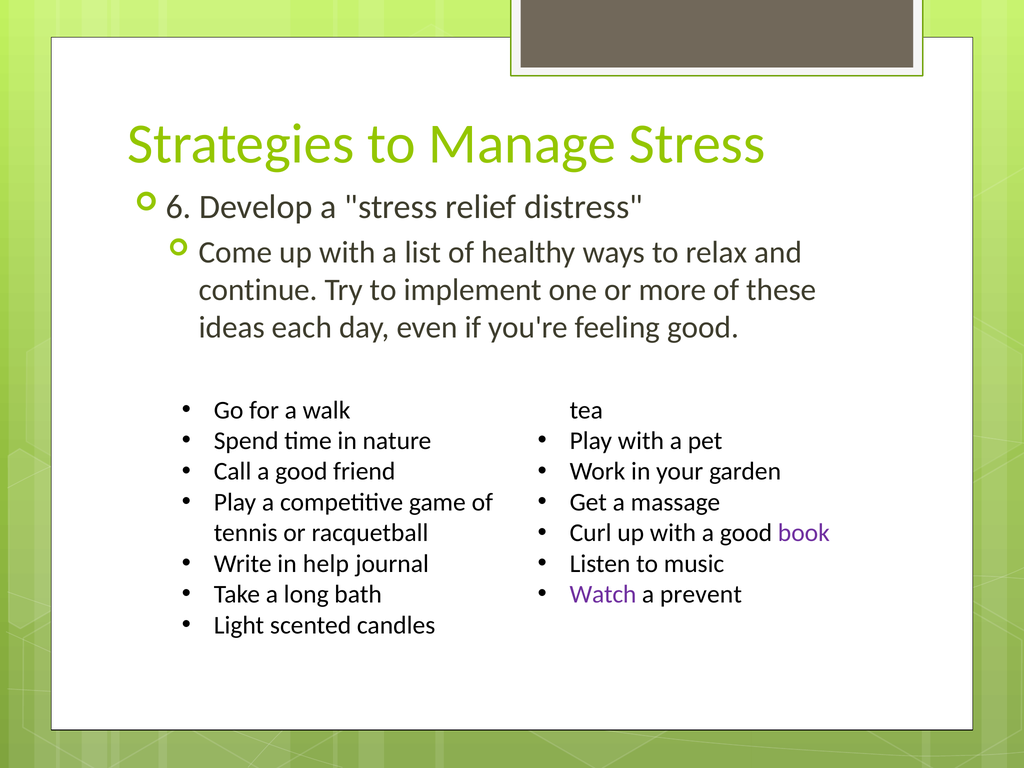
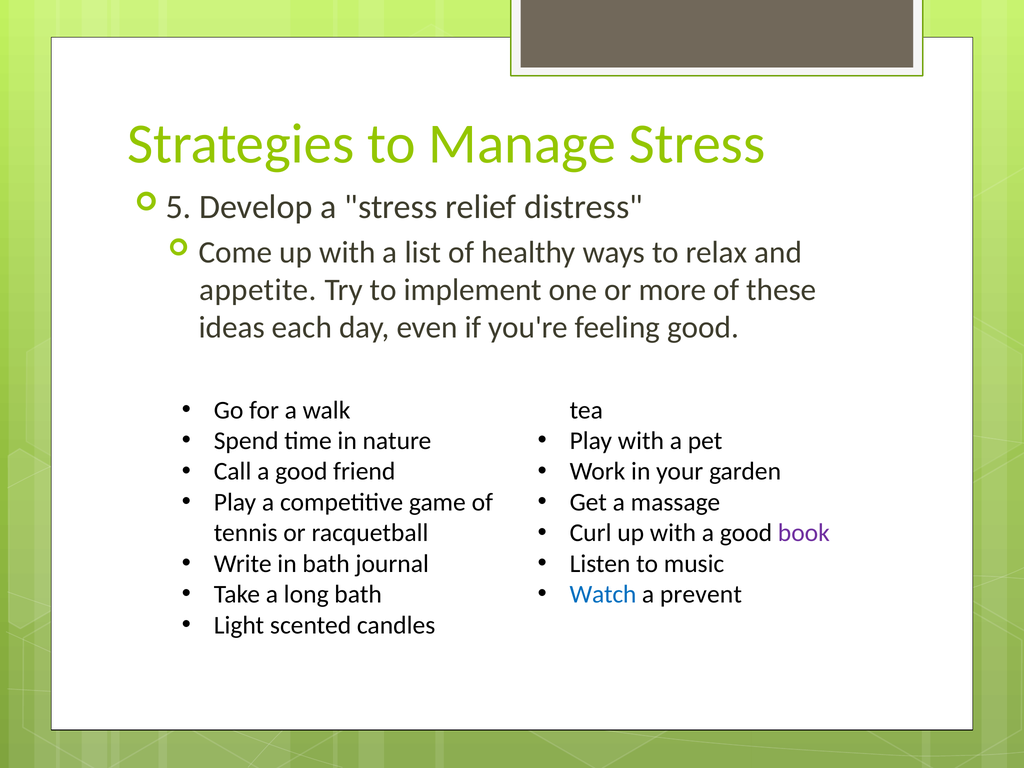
6: 6 -> 5
continue: continue -> appetite
in help: help -> bath
Watch colour: purple -> blue
